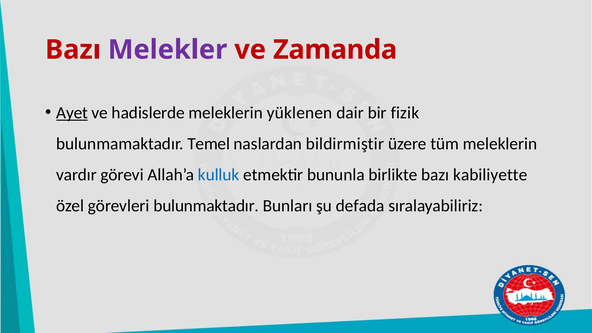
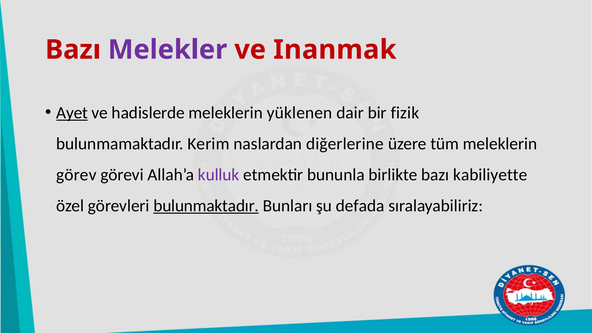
Zamanda: Zamanda -> Inanmak
Temel: Temel -> Kerim
bildirmiştir: bildirmiştir -> diğerlerine
vardır: vardır -> görev
kulluk colour: blue -> purple
bulunmaktadır underline: none -> present
